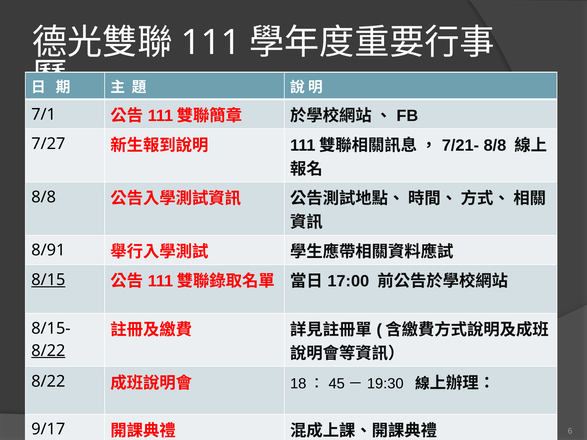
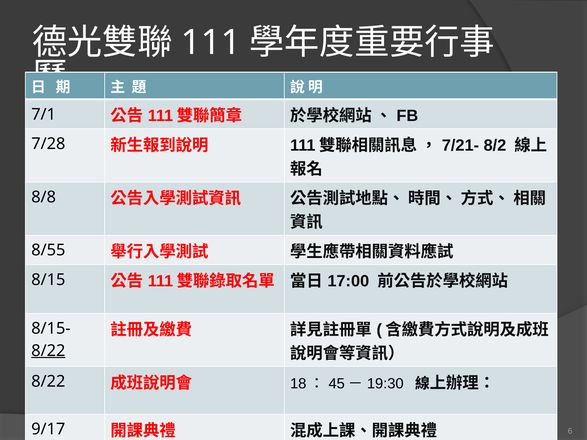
7/27: 7/27 -> 7/28
8/8 at (495, 145): 8/8 -> 8/2
8/91: 8/91 -> 8/55
8/15 underline: present -> none
